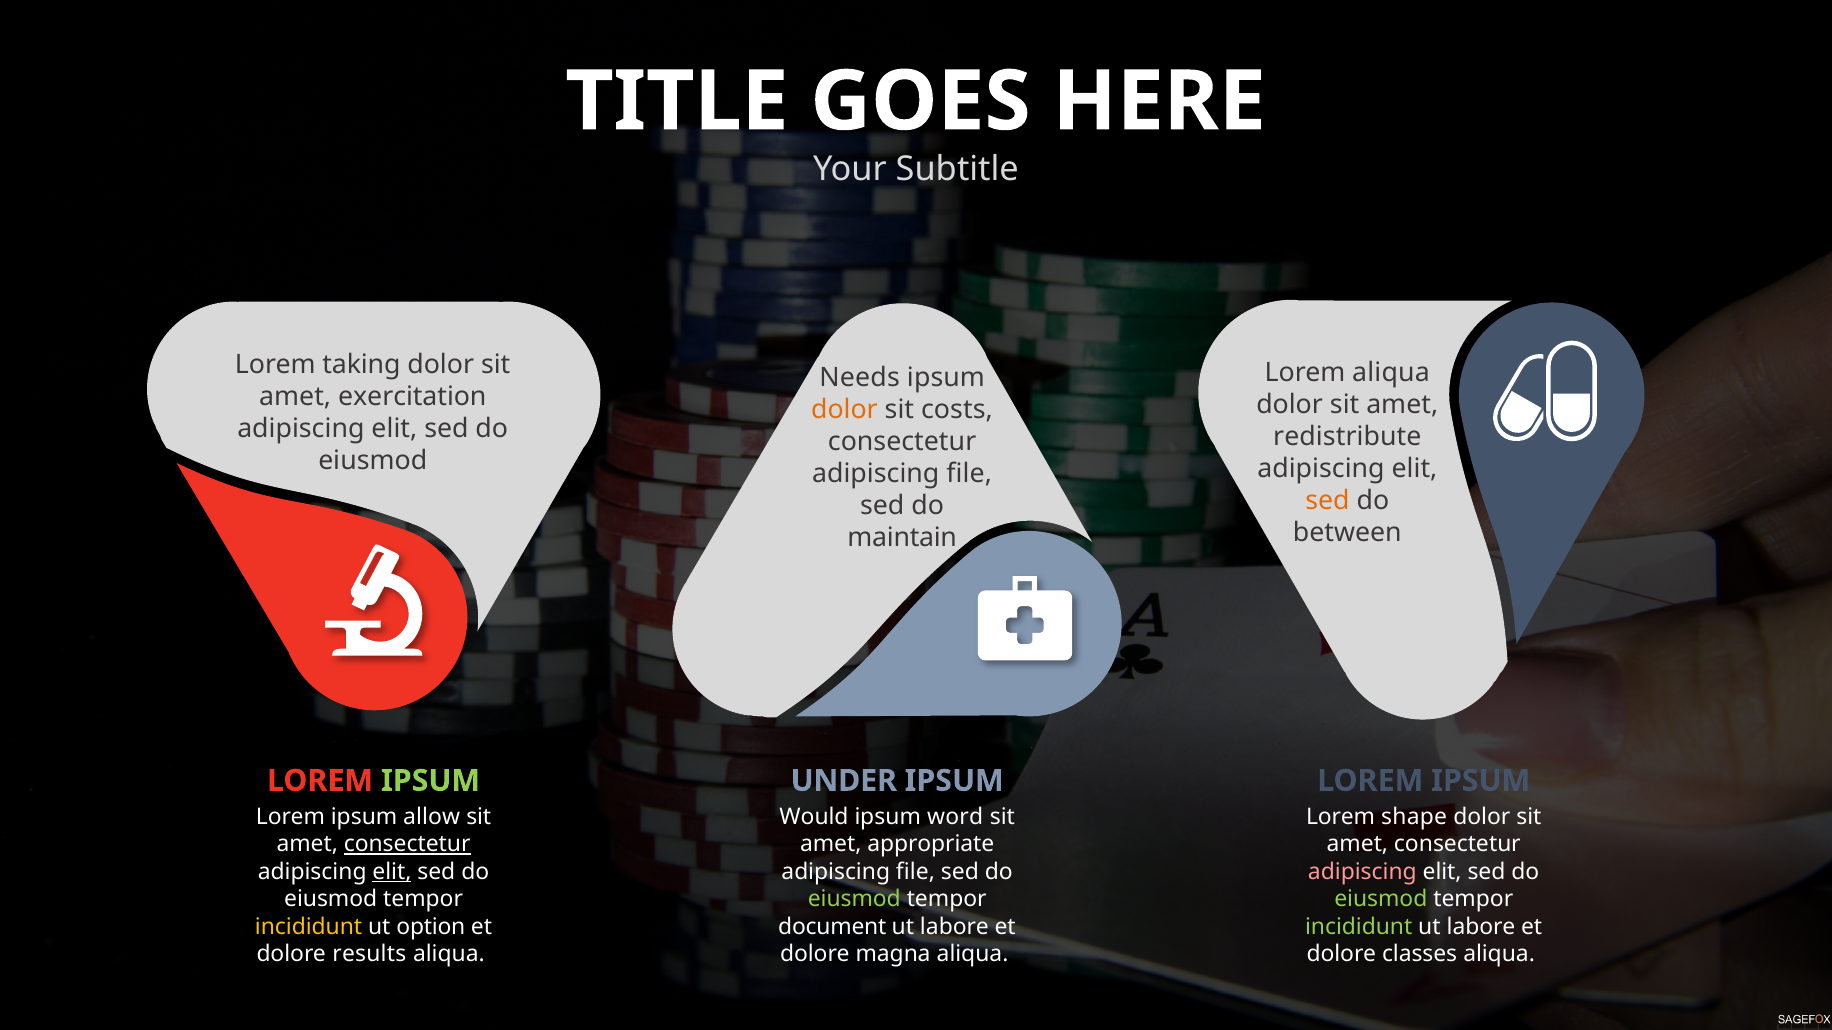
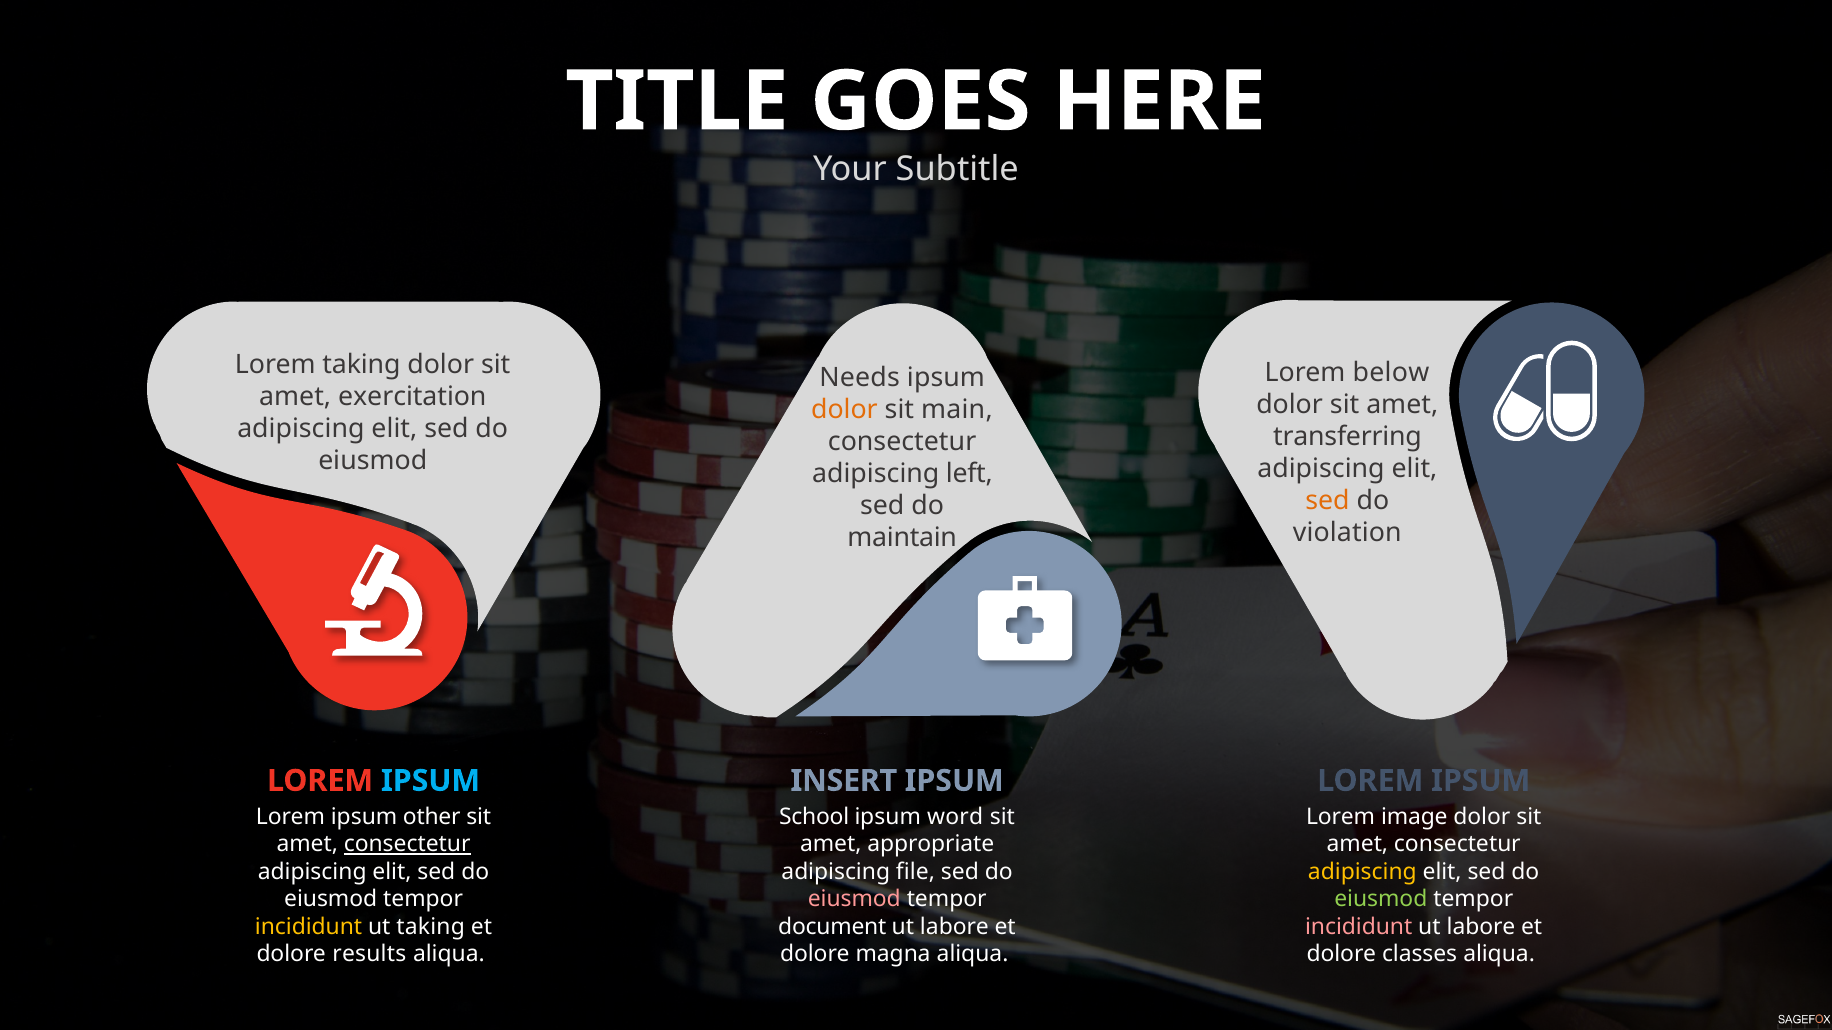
Lorem aliqua: aliqua -> below
costs: costs -> main
redistribute: redistribute -> transferring
file at (969, 474): file -> left
between: between -> violation
IPSUM at (431, 781) colour: light green -> light blue
UNDER: UNDER -> INSERT
allow: allow -> other
Would: Would -> School
shape: shape -> image
elit at (392, 872) underline: present -> none
adipiscing at (1362, 872) colour: pink -> yellow
eiusmod at (854, 900) colour: light green -> pink
ut option: option -> taking
incididunt at (1359, 927) colour: light green -> pink
